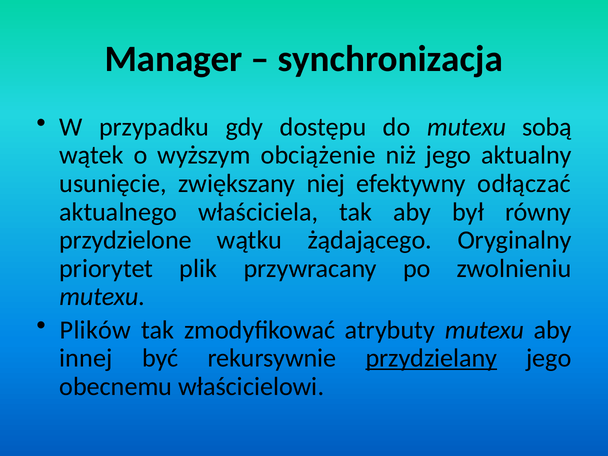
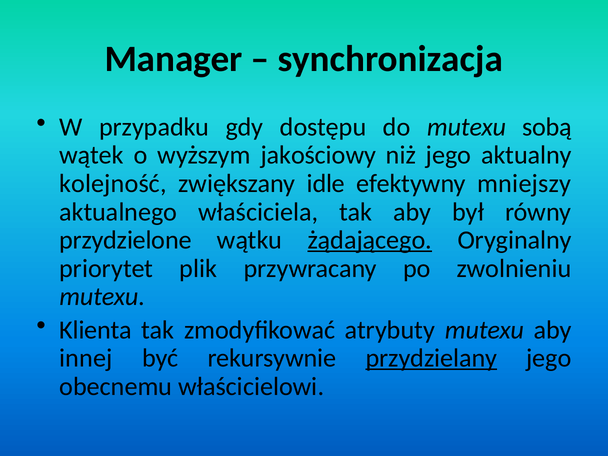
obciążenie: obciążenie -> jakościowy
usunięcie: usunięcie -> kolejność
niej: niej -> idle
odłączać: odłączać -> mniejszy
żądającego underline: none -> present
Plików: Plików -> Klienta
